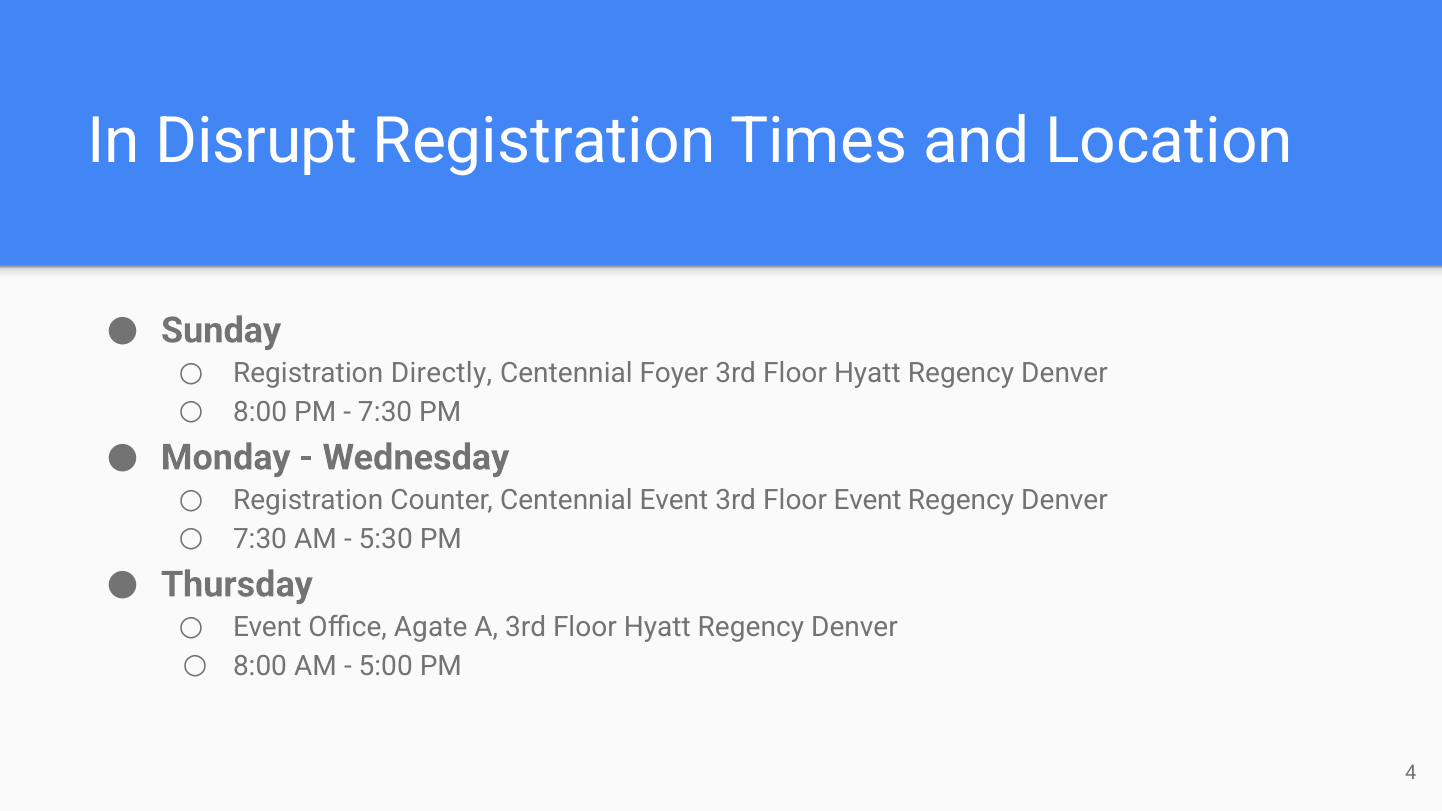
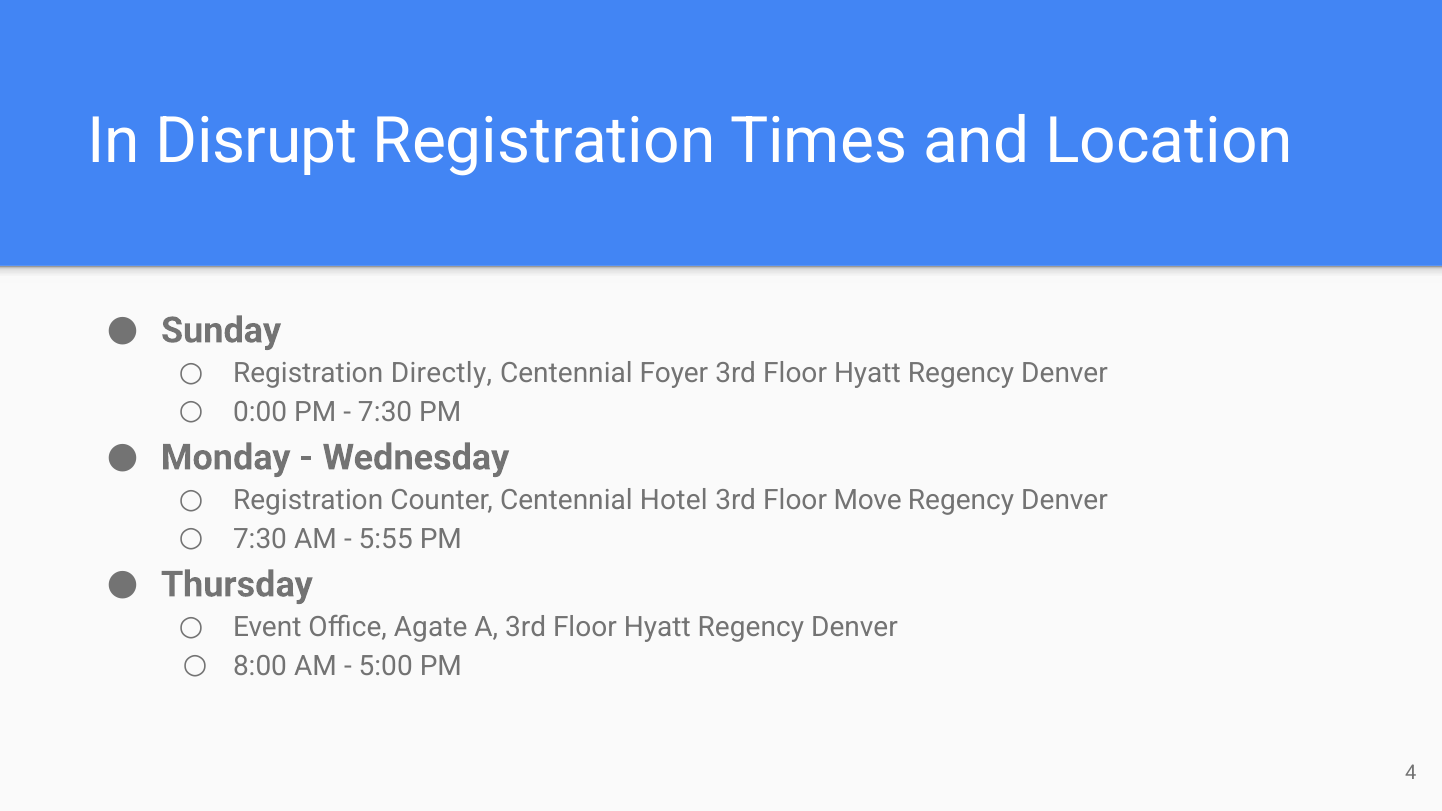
8:00 at (260, 412): 8:00 -> 0:00
Centennial Event: Event -> Hotel
Floor Event: Event -> Move
5:30: 5:30 -> 5:55
